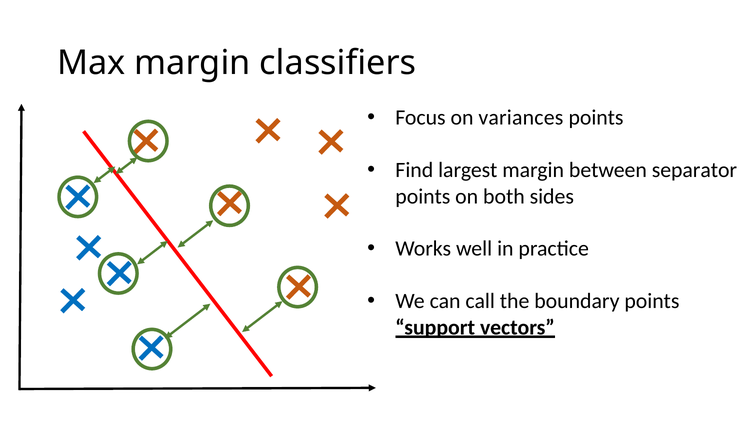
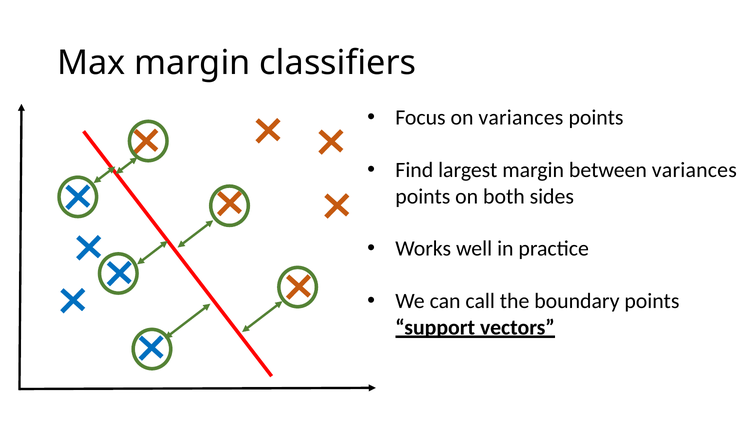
between separator: separator -> variances
